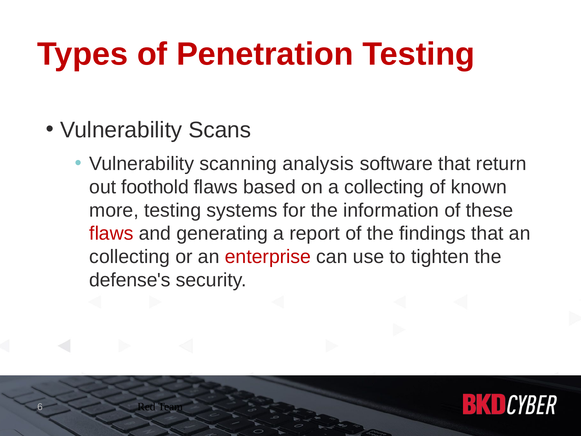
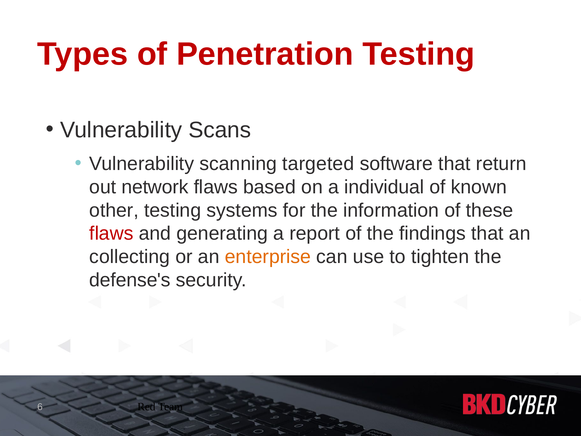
analysis: analysis -> targeted
foothold: foothold -> network
a collecting: collecting -> individual
more: more -> other
enterprise colour: red -> orange
